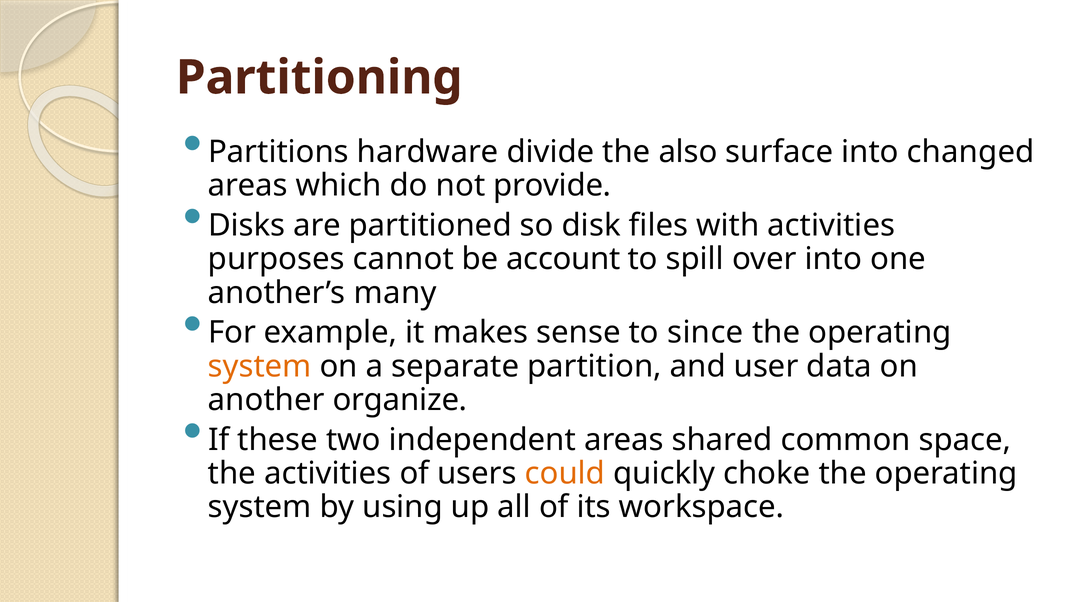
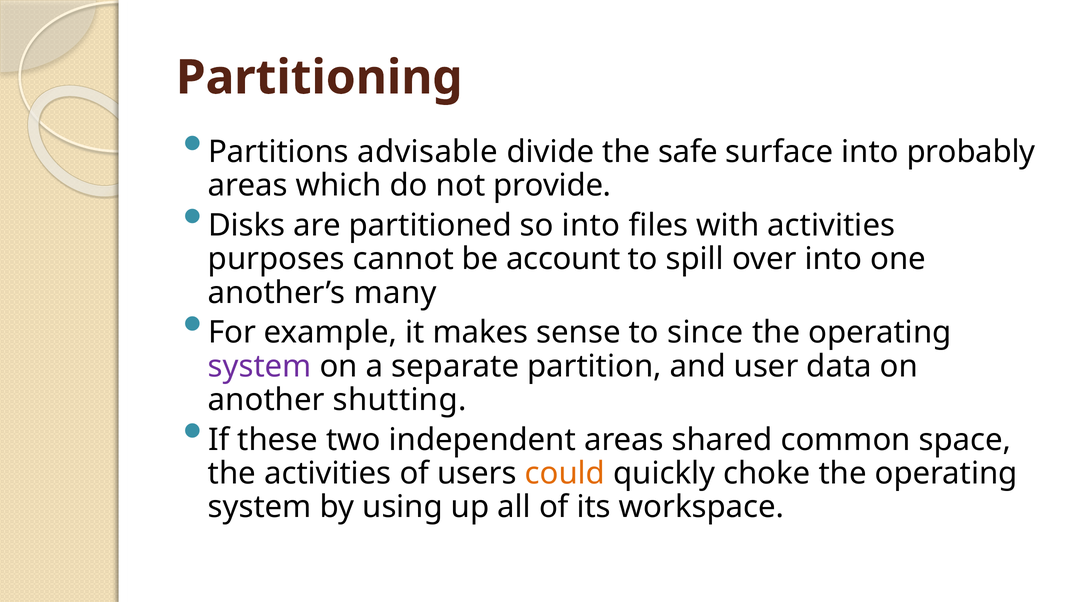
hardware: hardware -> advisable
also: also -> safe
changed: changed -> probably
so disk: disk -> into
system at (260, 366) colour: orange -> purple
organize: organize -> shutting
